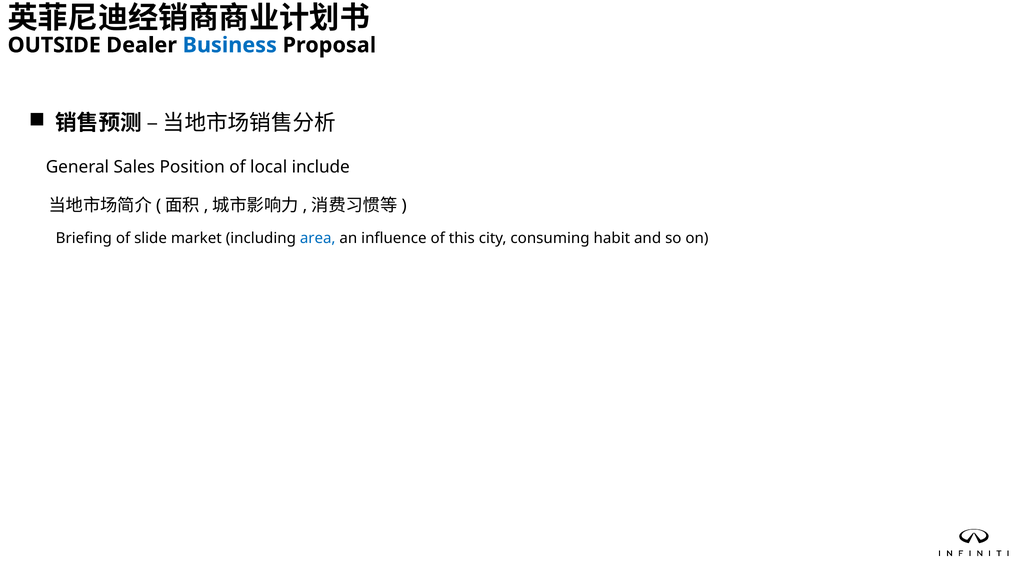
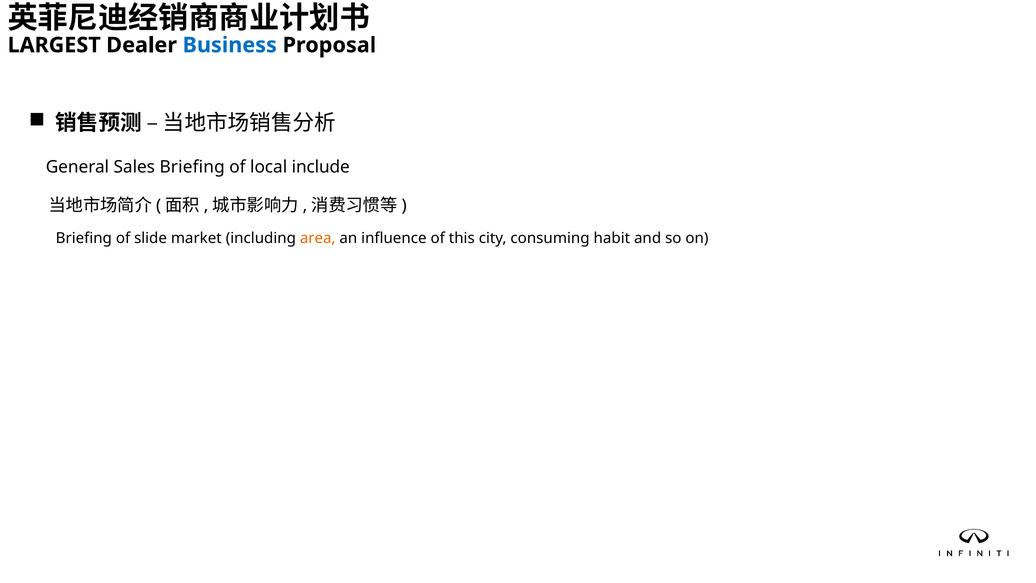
OUTSIDE: OUTSIDE -> LARGEST
Sales Position: Position -> Briefing
area colour: blue -> orange
